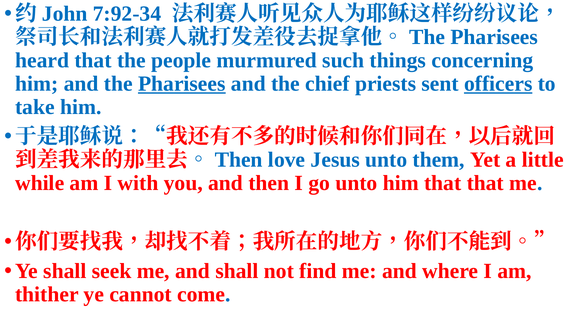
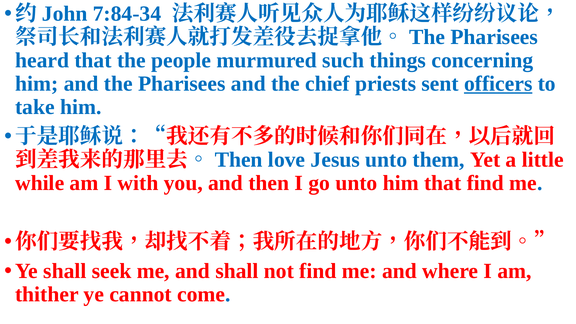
7:92-34: 7:92-34 -> 7:84-34
Pharisees at (182, 84) underline: present -> none
that that: that -> find
